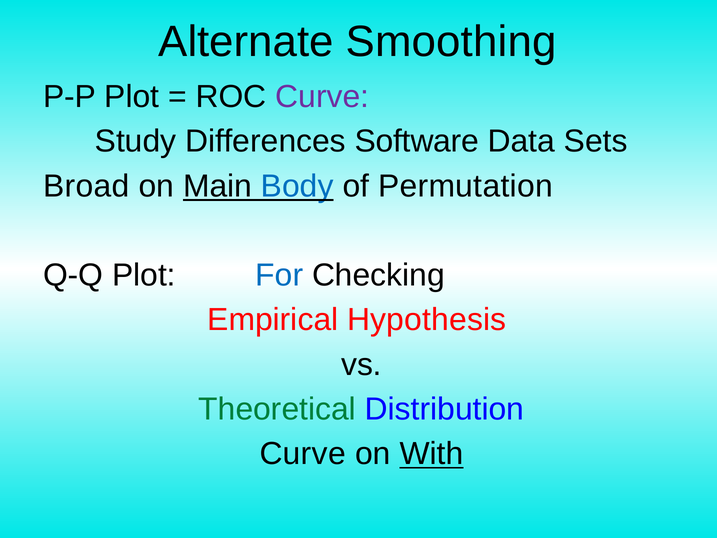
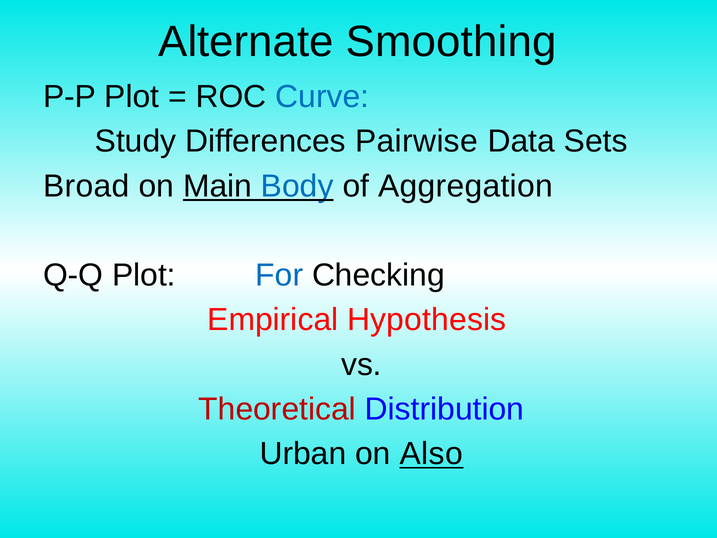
Curve at (322, 97) colour: purple -> blue
Software: Software -> Pairwise
Permutation: Permutation -> Aggregation
Theoretical colour: green -> red
Curve at (303, 454): Curve -> Urban
With: With -> Also
